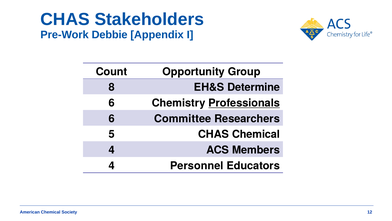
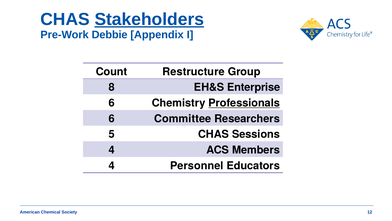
Stakeholders underline: none -> present
Opportunity: Opportunity -> Restructure
Determine: Determine -> Enterprise
CHAS Chemical: Chemical -> Sessions
